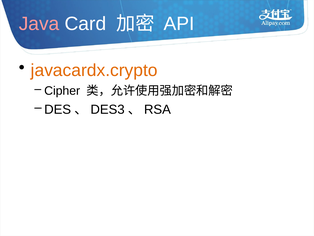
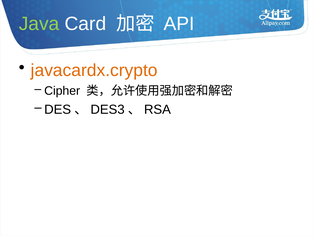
Java colour: pink -> light green
